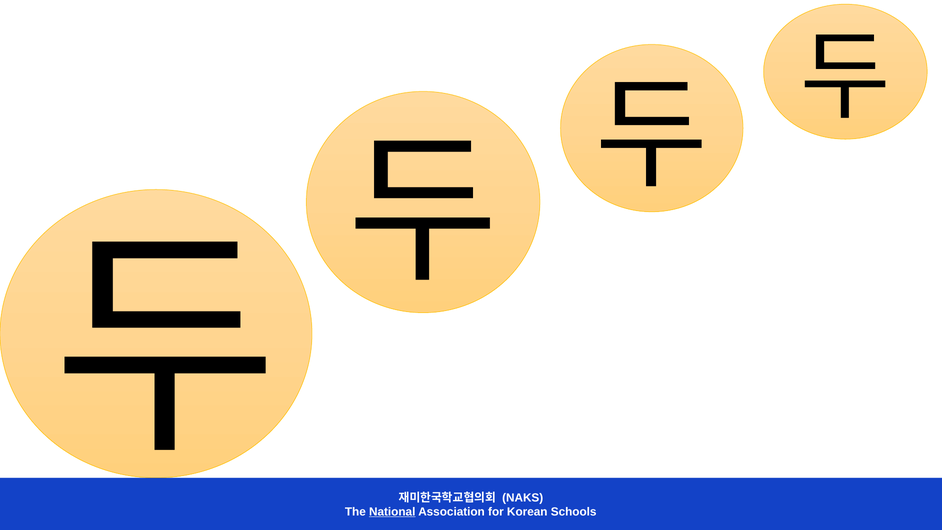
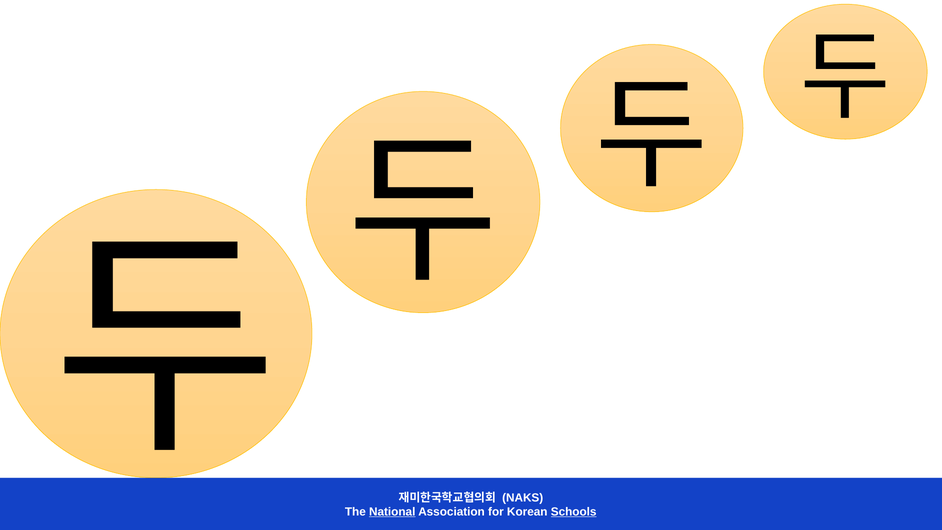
Schools underline: none -> present
